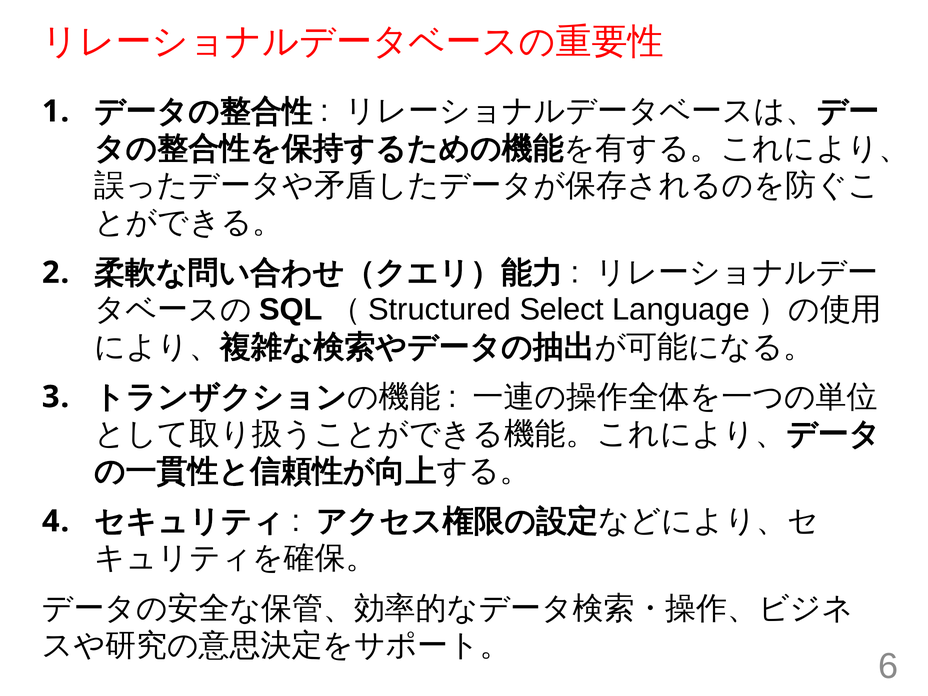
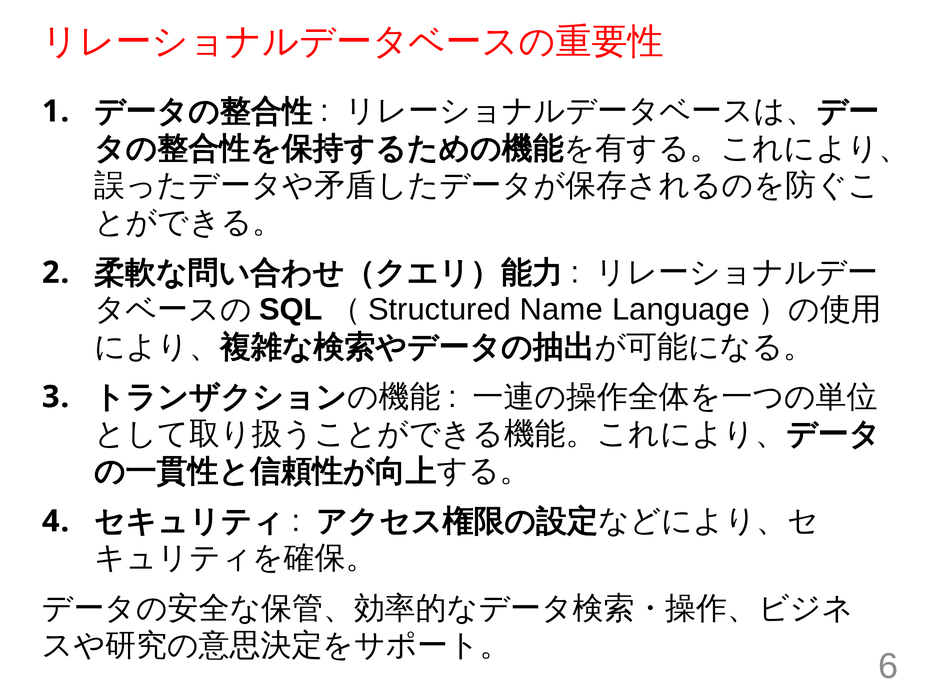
Select: Select -> Name
